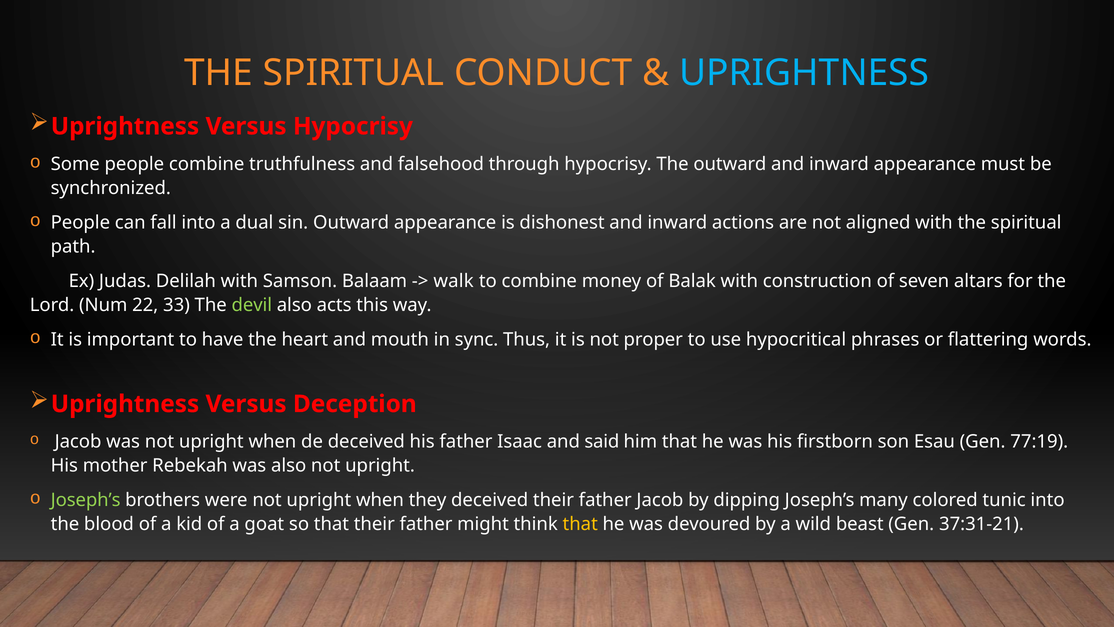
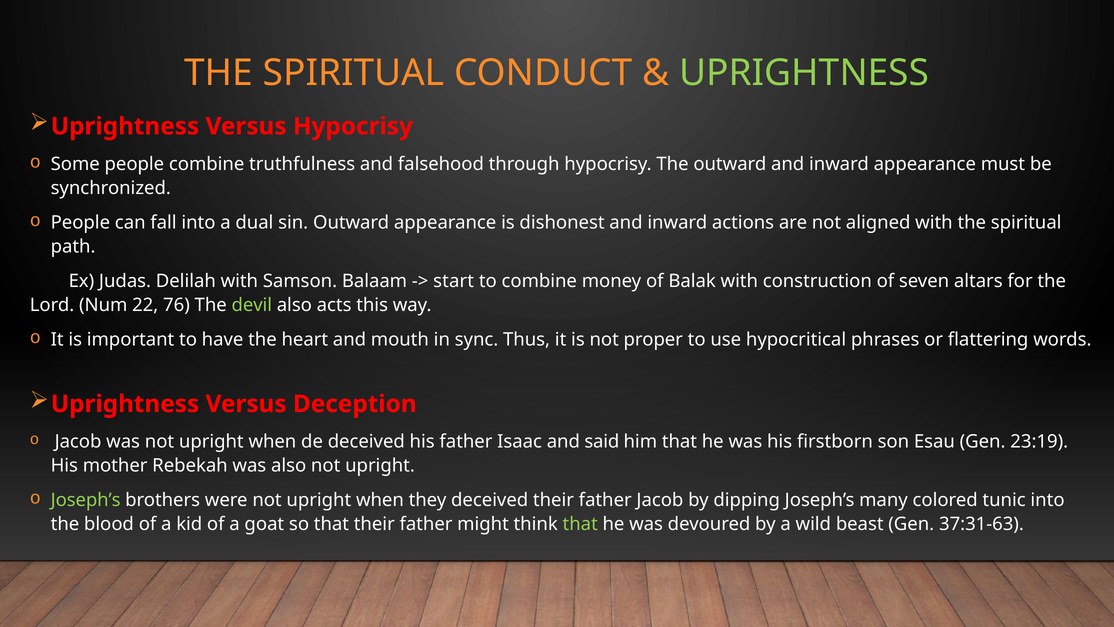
UPRIGHTNESS at (804, 73) colour: light blue -> light green
walk: walk -> start
33: 33 -> 76
77:19: 77:19 -> 23:19
that at (580, 524) colour: yellow -> light green
37:31-21: 37:31-21 -> 37:31-63
